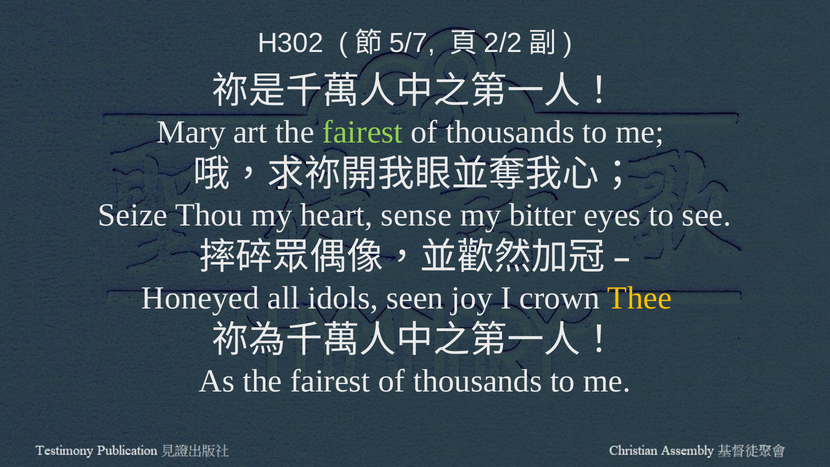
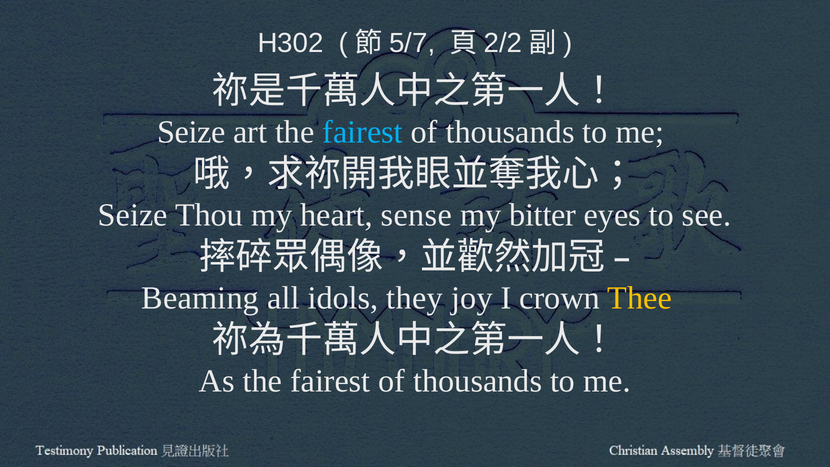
Mary at (191, 132): Mary -> Seize
fairest at (363, 132) colour: light green -> light blue
Honeyed: Honeyed -> Beaming
seen: seen -> they
